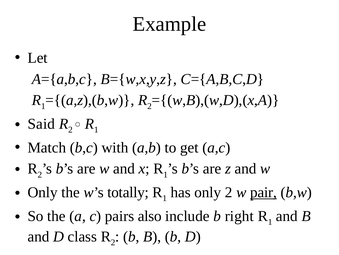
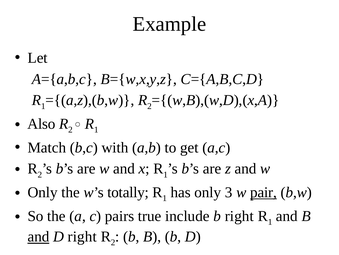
Said: Said -> Also
only 2: 2 -> 3
also: also -> true
and at (38, 236) underline: none -> present
D class: class -> right
